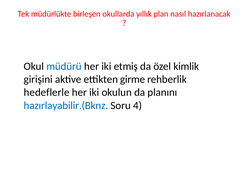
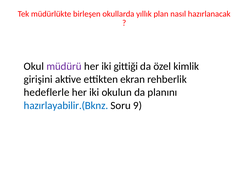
müdürü colour: blue -> purple
etmiş: etmiş -> gittiği
girme: girme -> ekran
4: 4 -> 9
